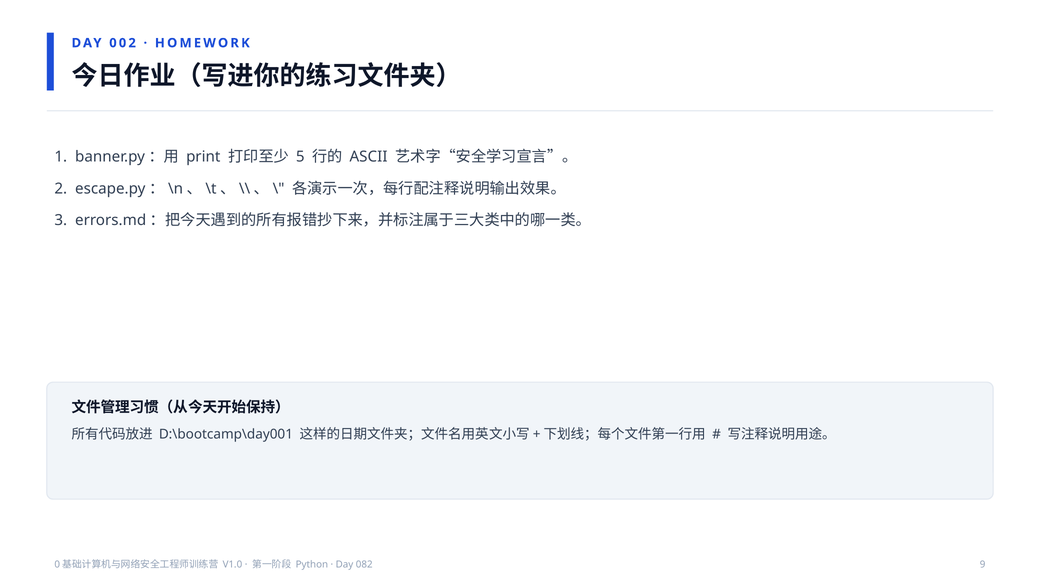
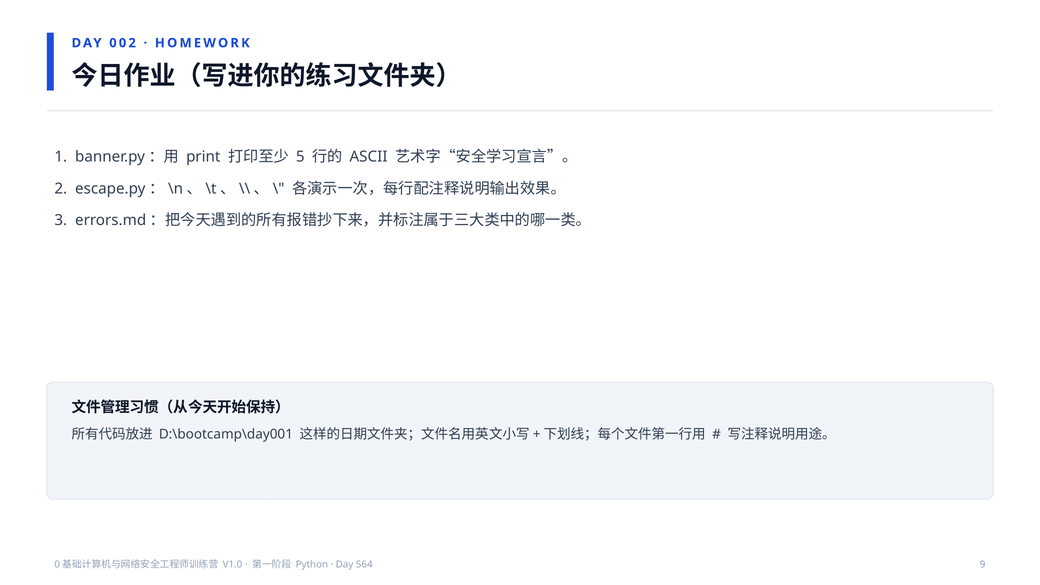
082: 082 -> 564
